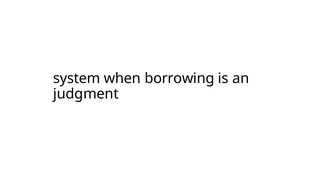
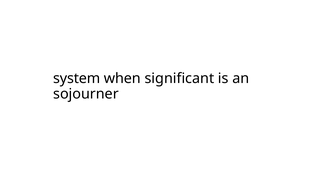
borrowing: borrowing -> significant
judgment: judgment -> sojourner
